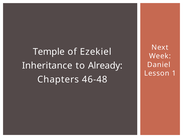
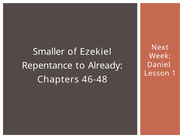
Temple: Temple -> Smaller
Inheritance: Inheritance -> Repentance
